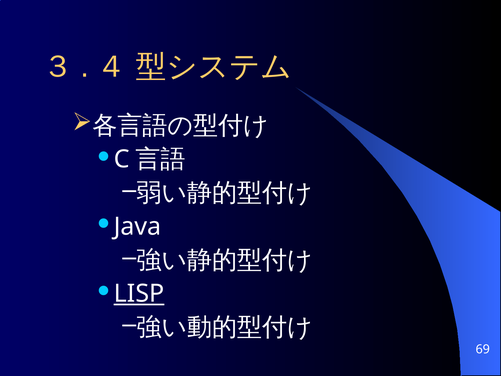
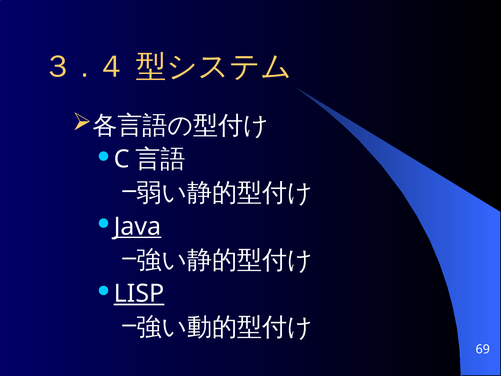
Java underline: none -> present
